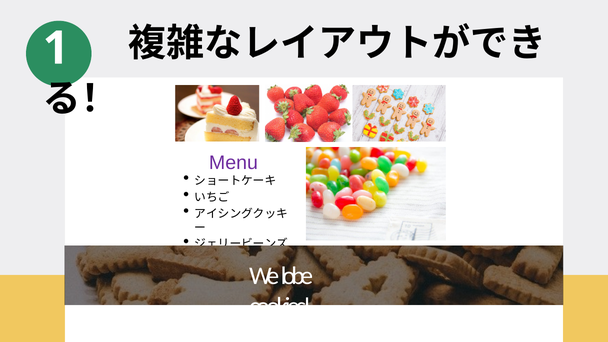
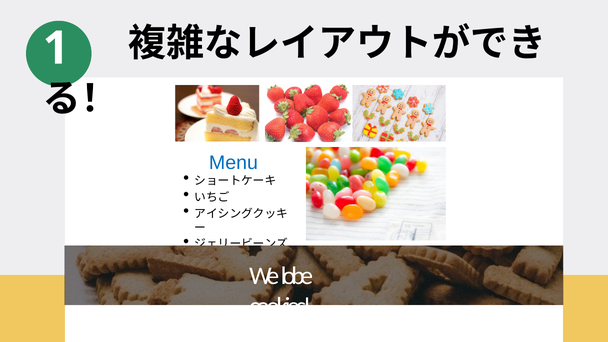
Menu colour: purple -> blue
